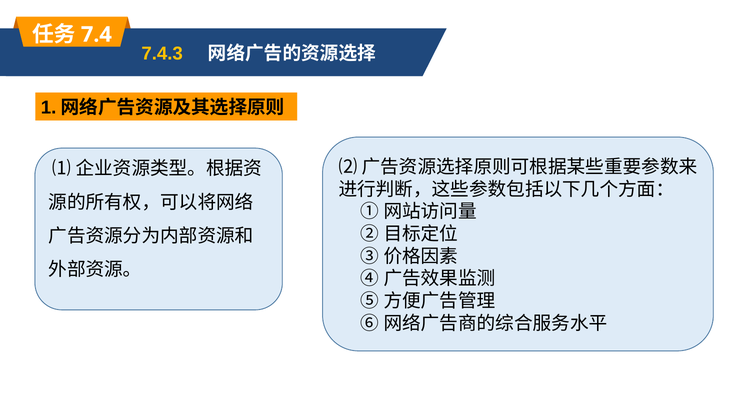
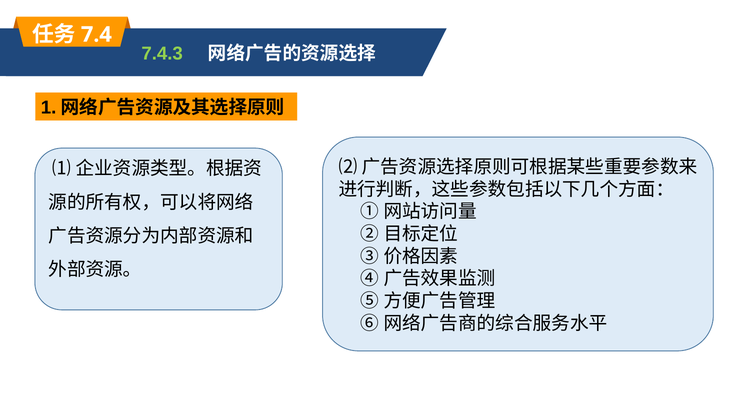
7.4.3 colour: yellow -> light green
